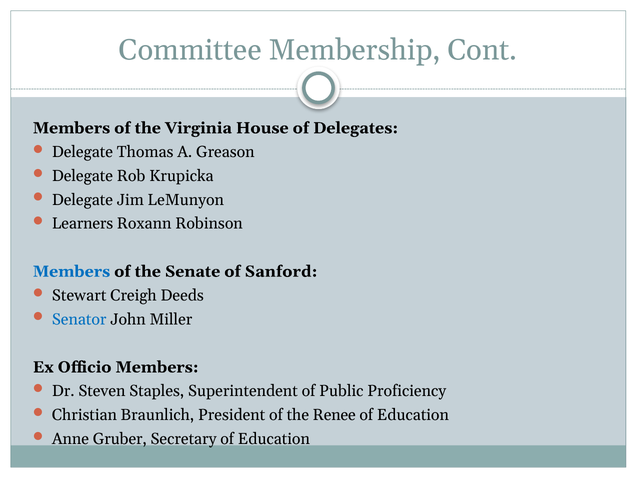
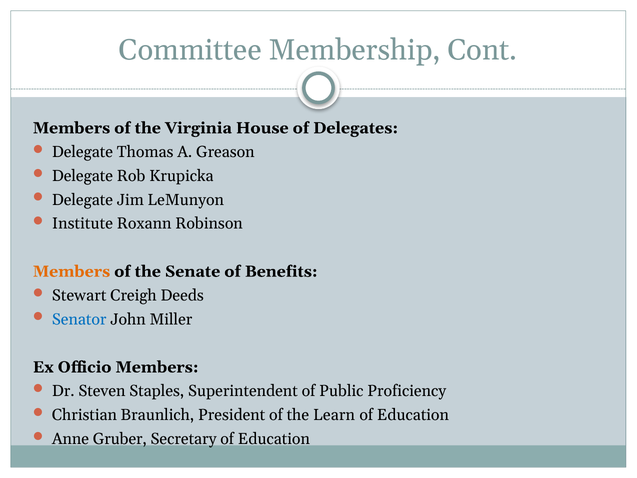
Learners: Learners -> Institute
Members at (71, 271) colour: blue -> orange
Sanford: Sanford -> Benefits
Renee: Renee -> Learn
